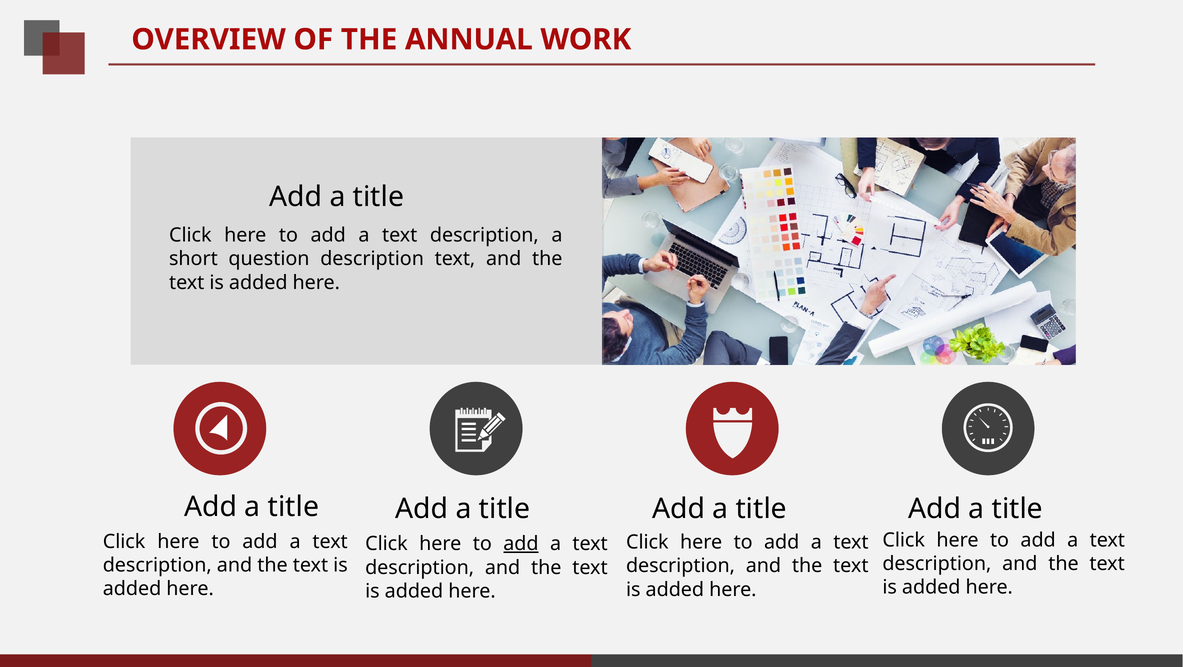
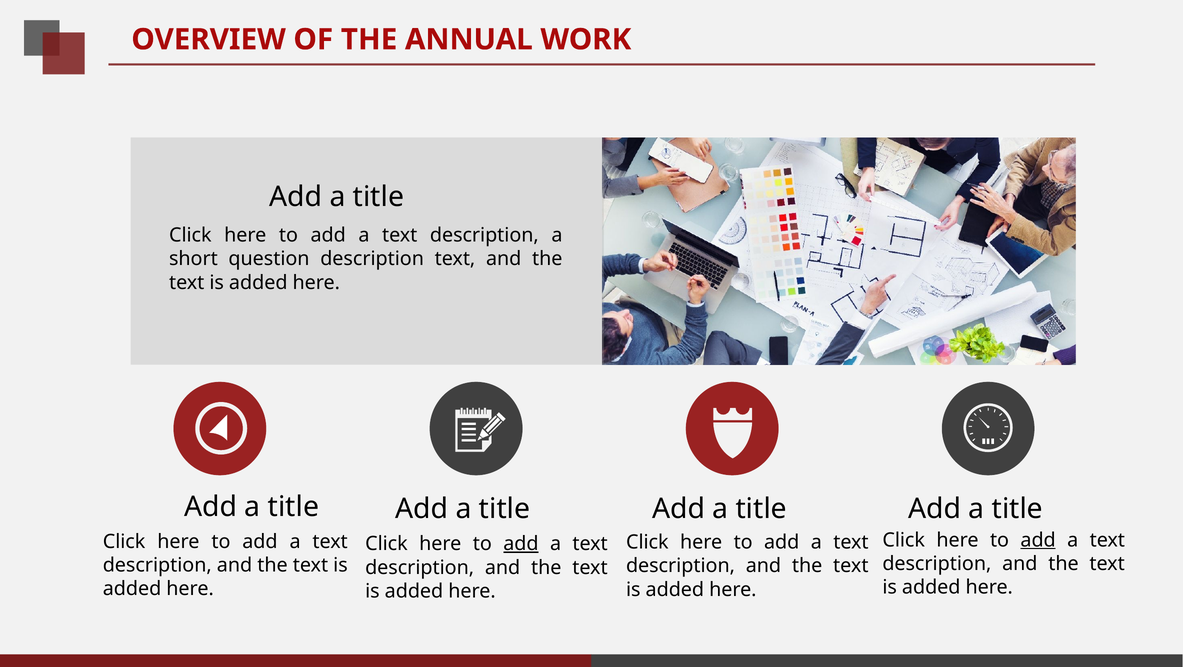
add at (1038, 540) underline: none -> present
